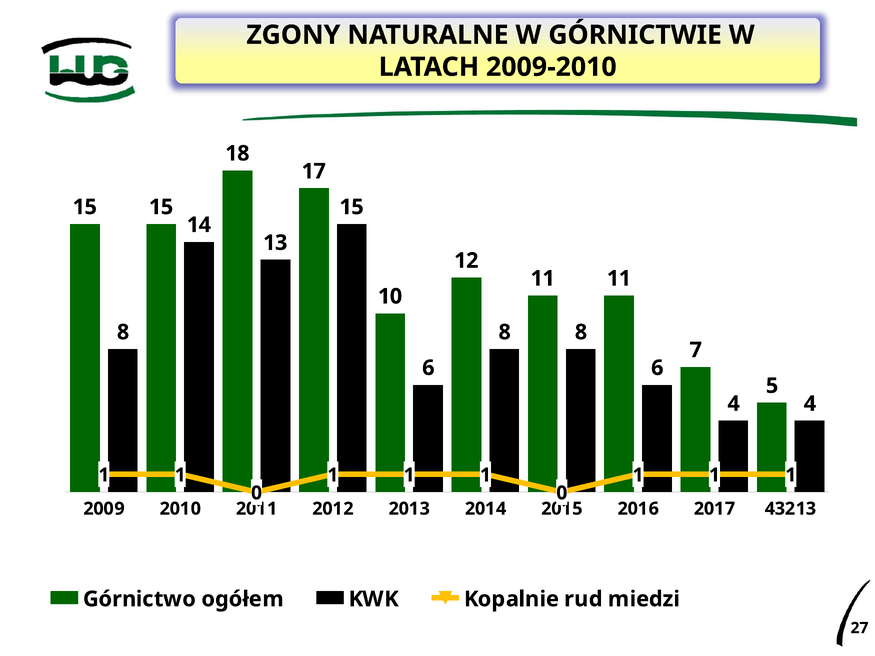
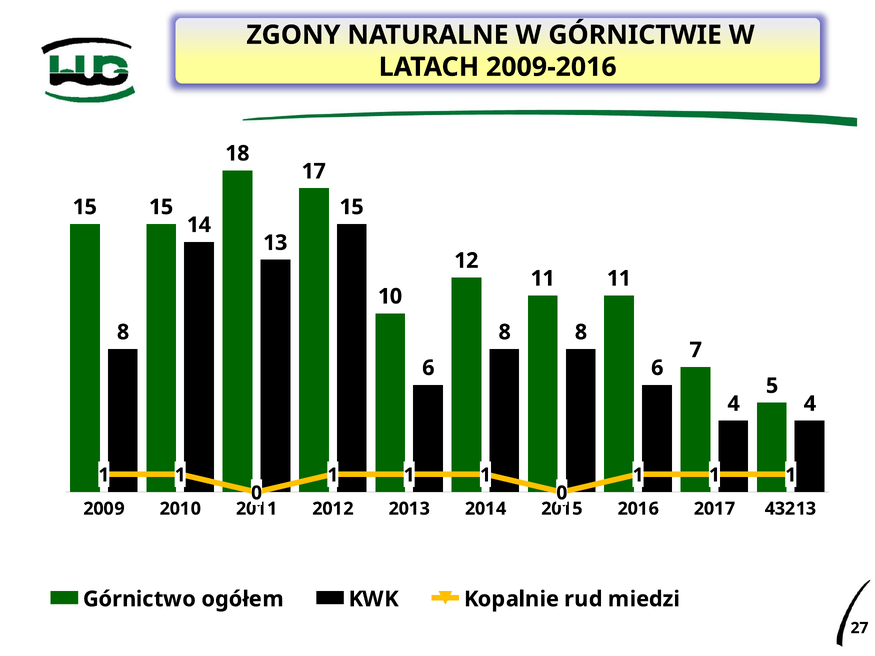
2009-2010: 2009-2010 -> 2009-2016
